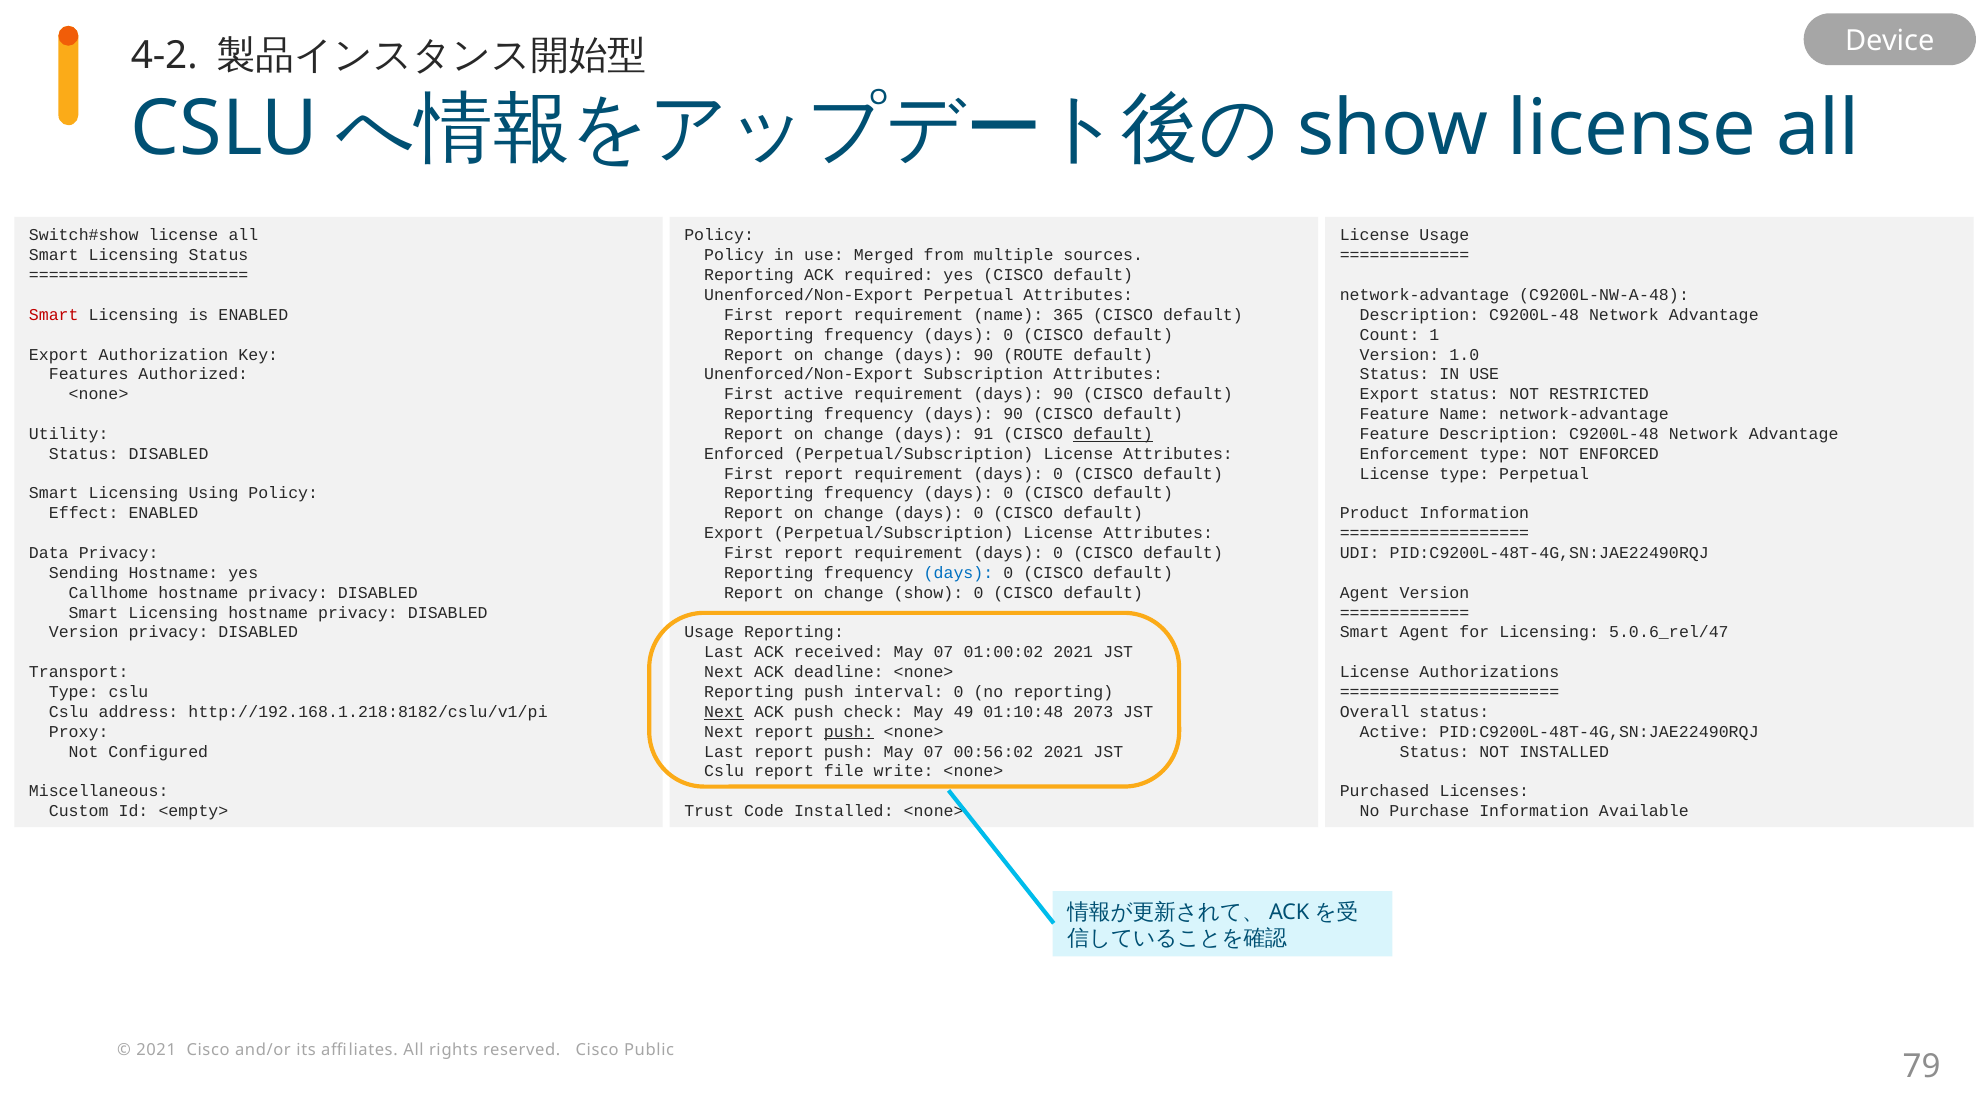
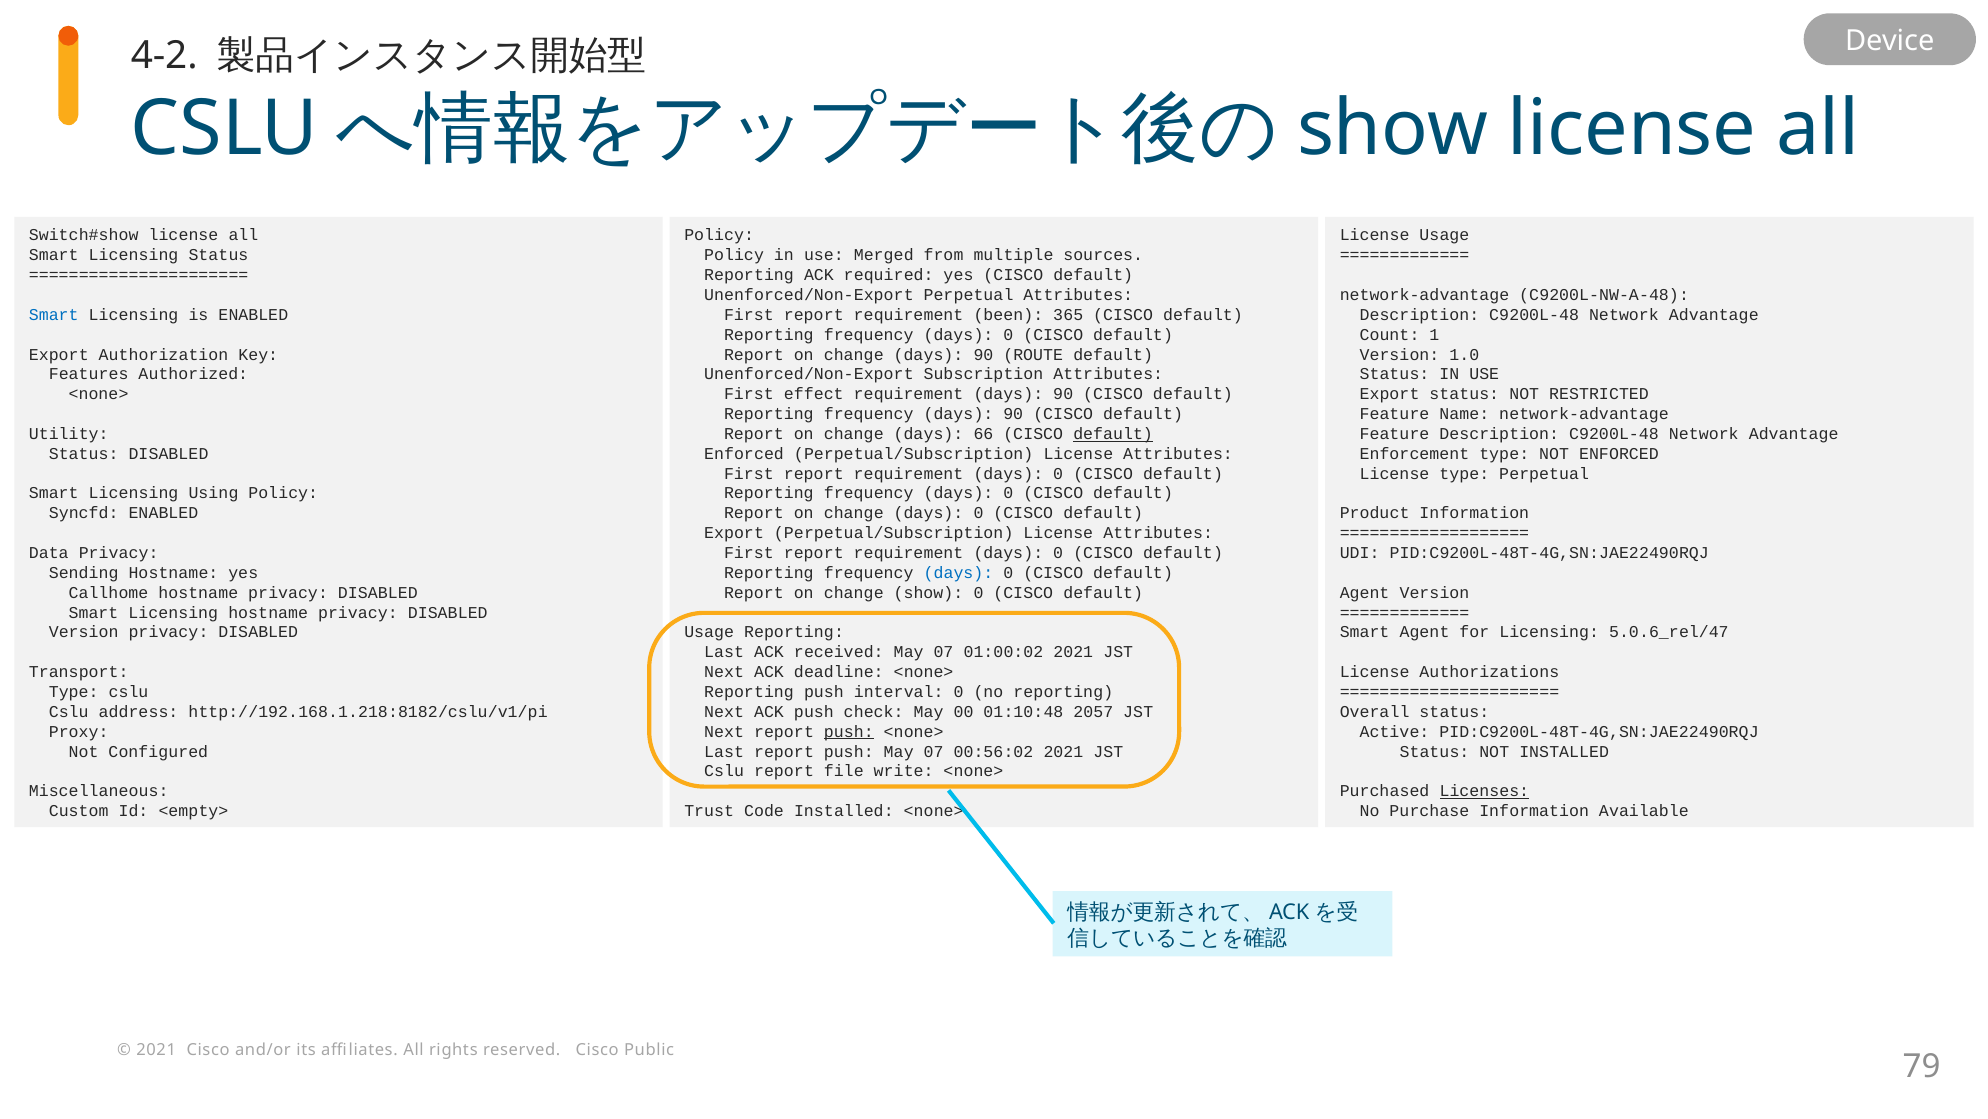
Smart at (54, 315) colour: red -> blue
requirement name: name -> been
First active: active -> effect
91: 91 -> 66
Effect: Effect -> Syncfd
Next at (724, 711) underline: present -> none
49: 49 -> 00
2073: 2073 -> 2057
Licenses underline: none -> present
